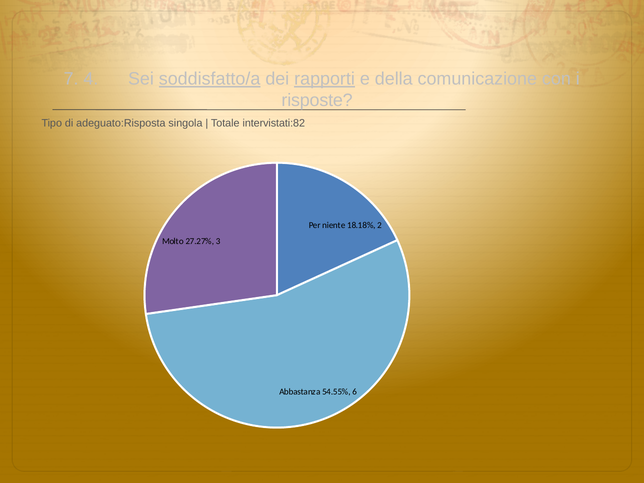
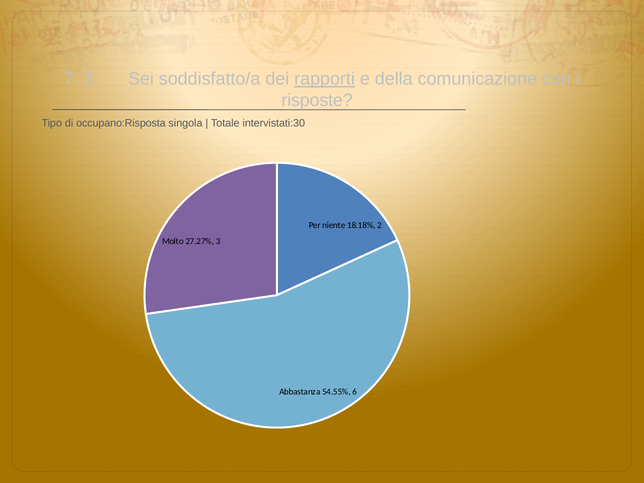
7 4: 4 -> 3
soddisfatto/a underline: present -> none
adeguato:Risposta: adeguato:Risposta -> occupano:Risposta
intervistati:82: intervistati:82 -> intervistati:30
